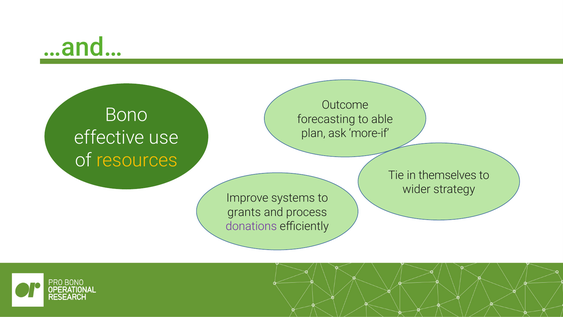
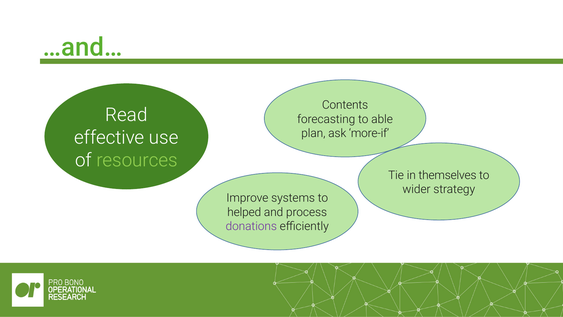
Outcome: Outcome -> Contents
Bono: Bono -> Read
resources colour: yellow -> light green
grants: grants -> helped
